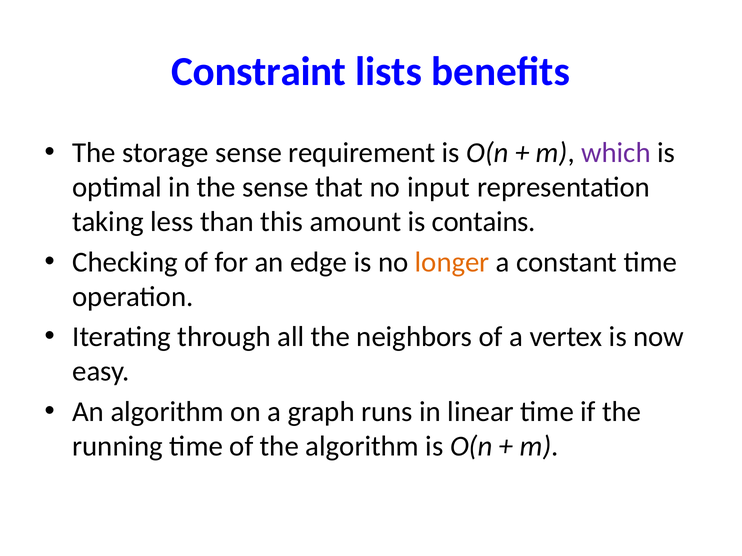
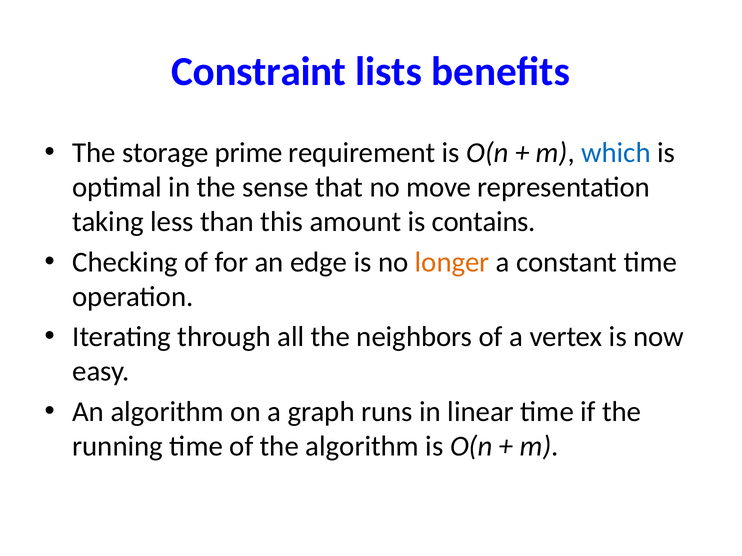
storage sense: sense -> prime
which colour: purple -> blue
input: input -> move
